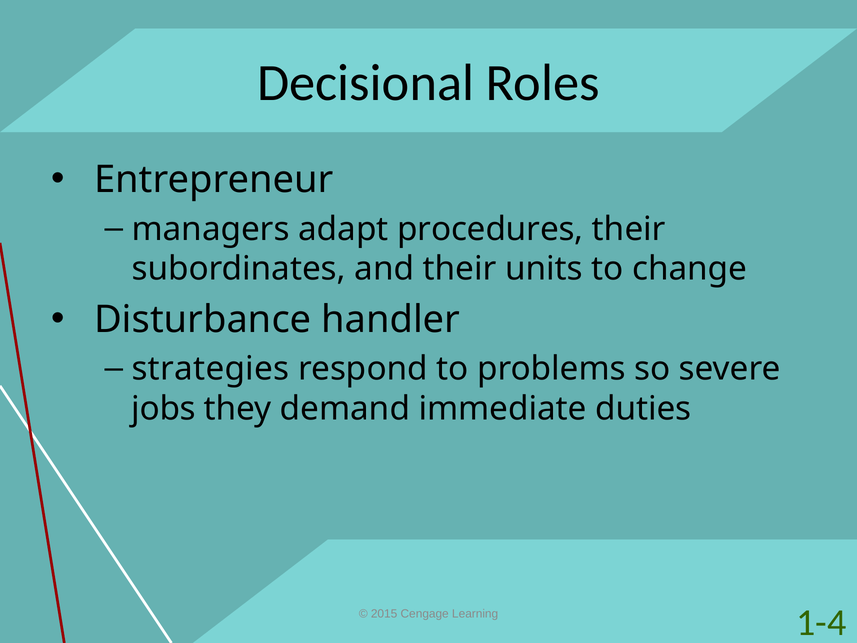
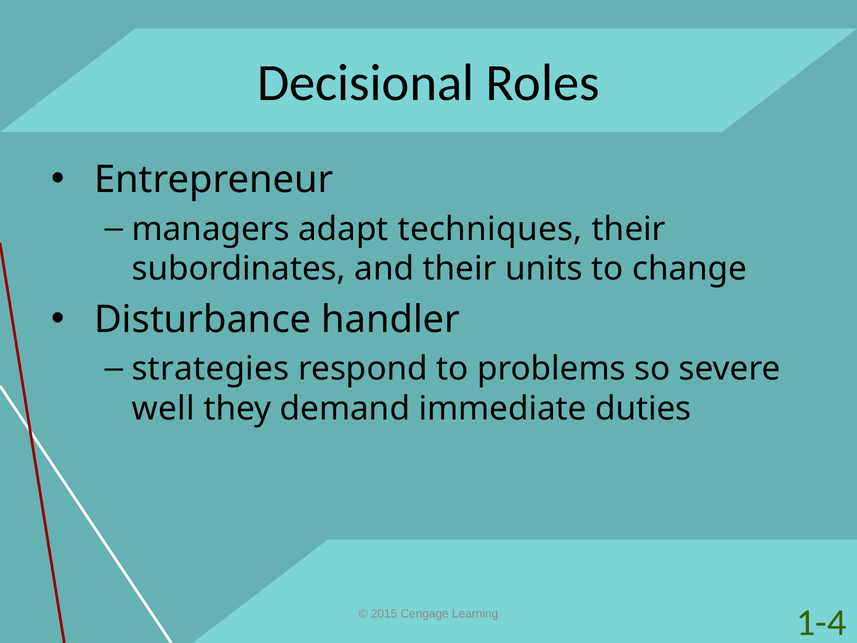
procedures: procedures -> techniques
jobs: jobs -> well
